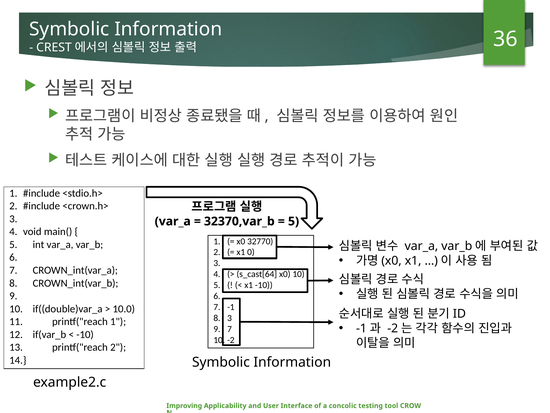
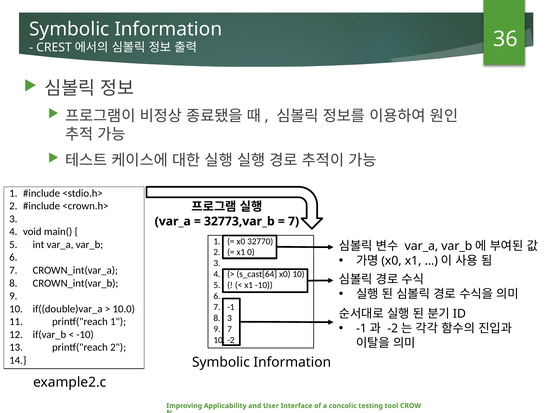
32370,var_b: 32370,var_b -> 32773,var_b
5 at (294, 221): 5 -> 7
